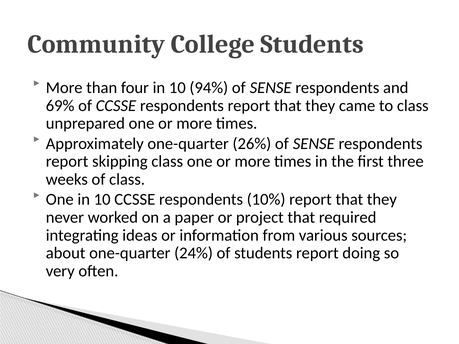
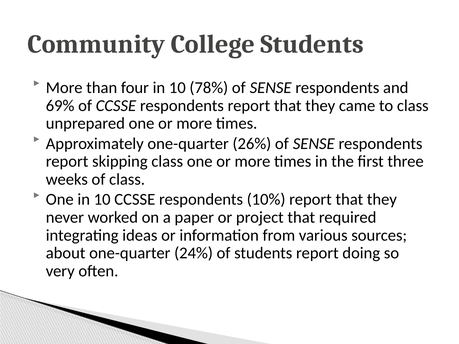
94%: 94% -> 78%
